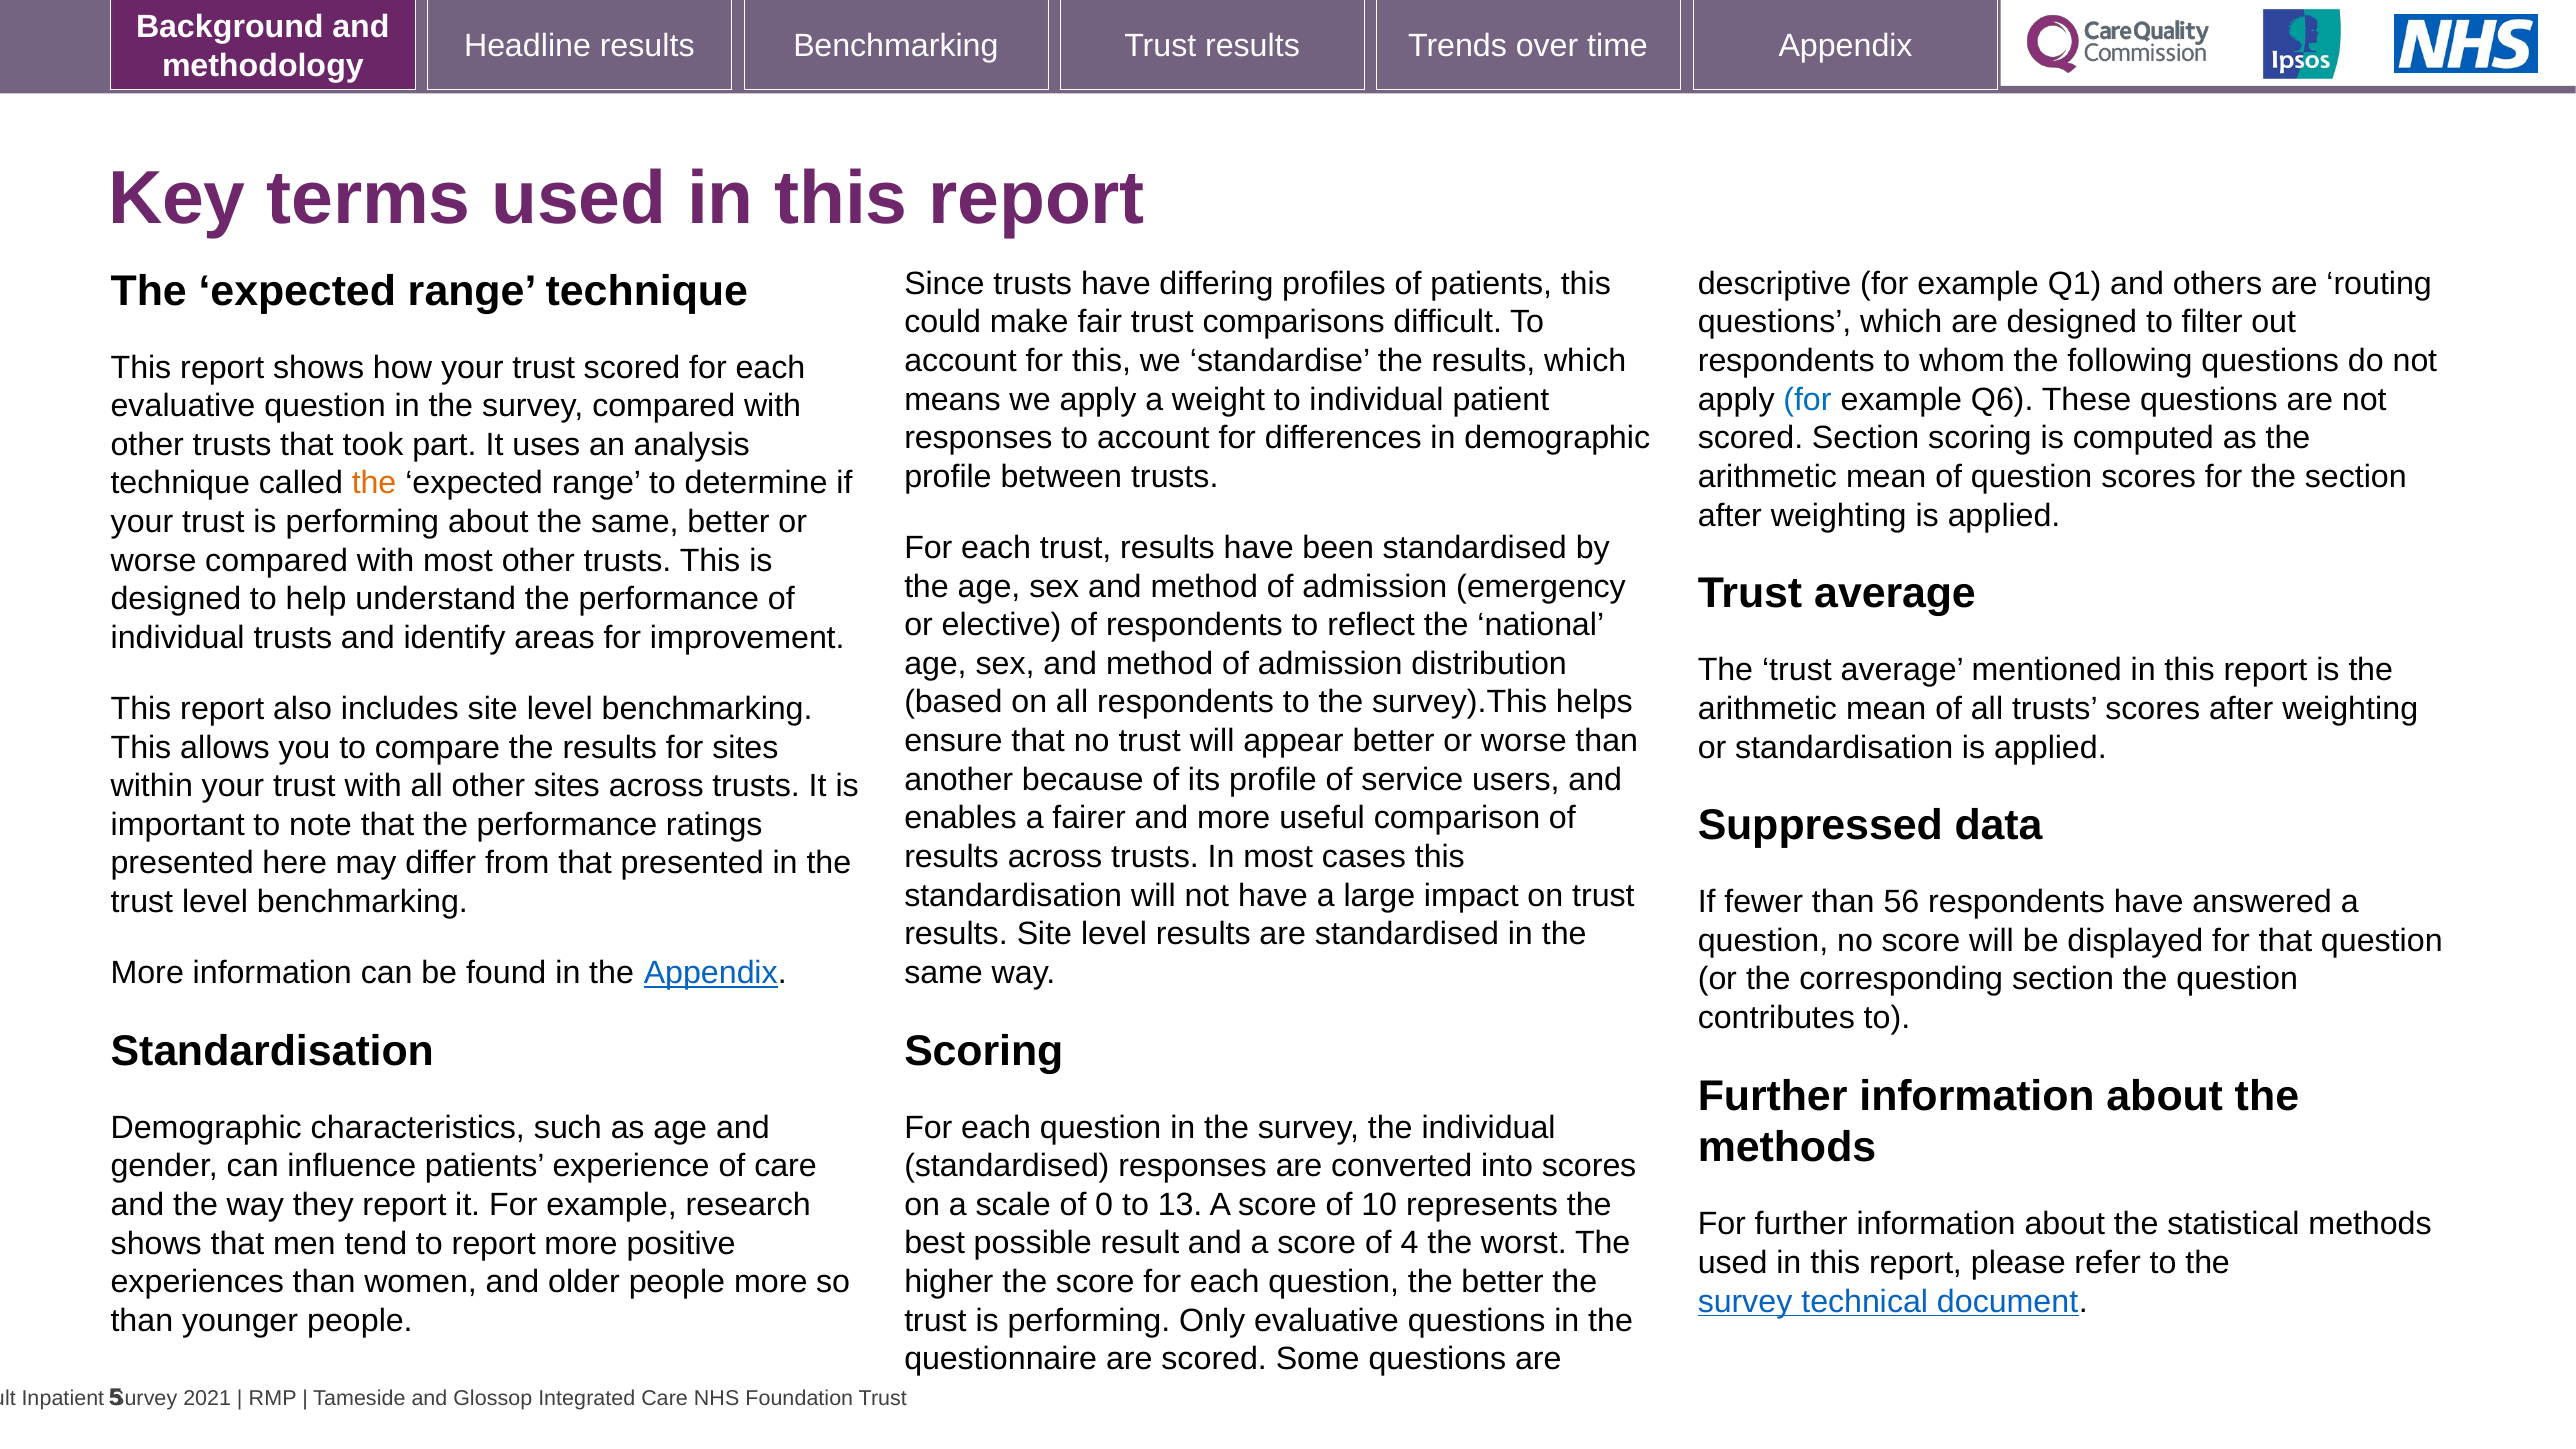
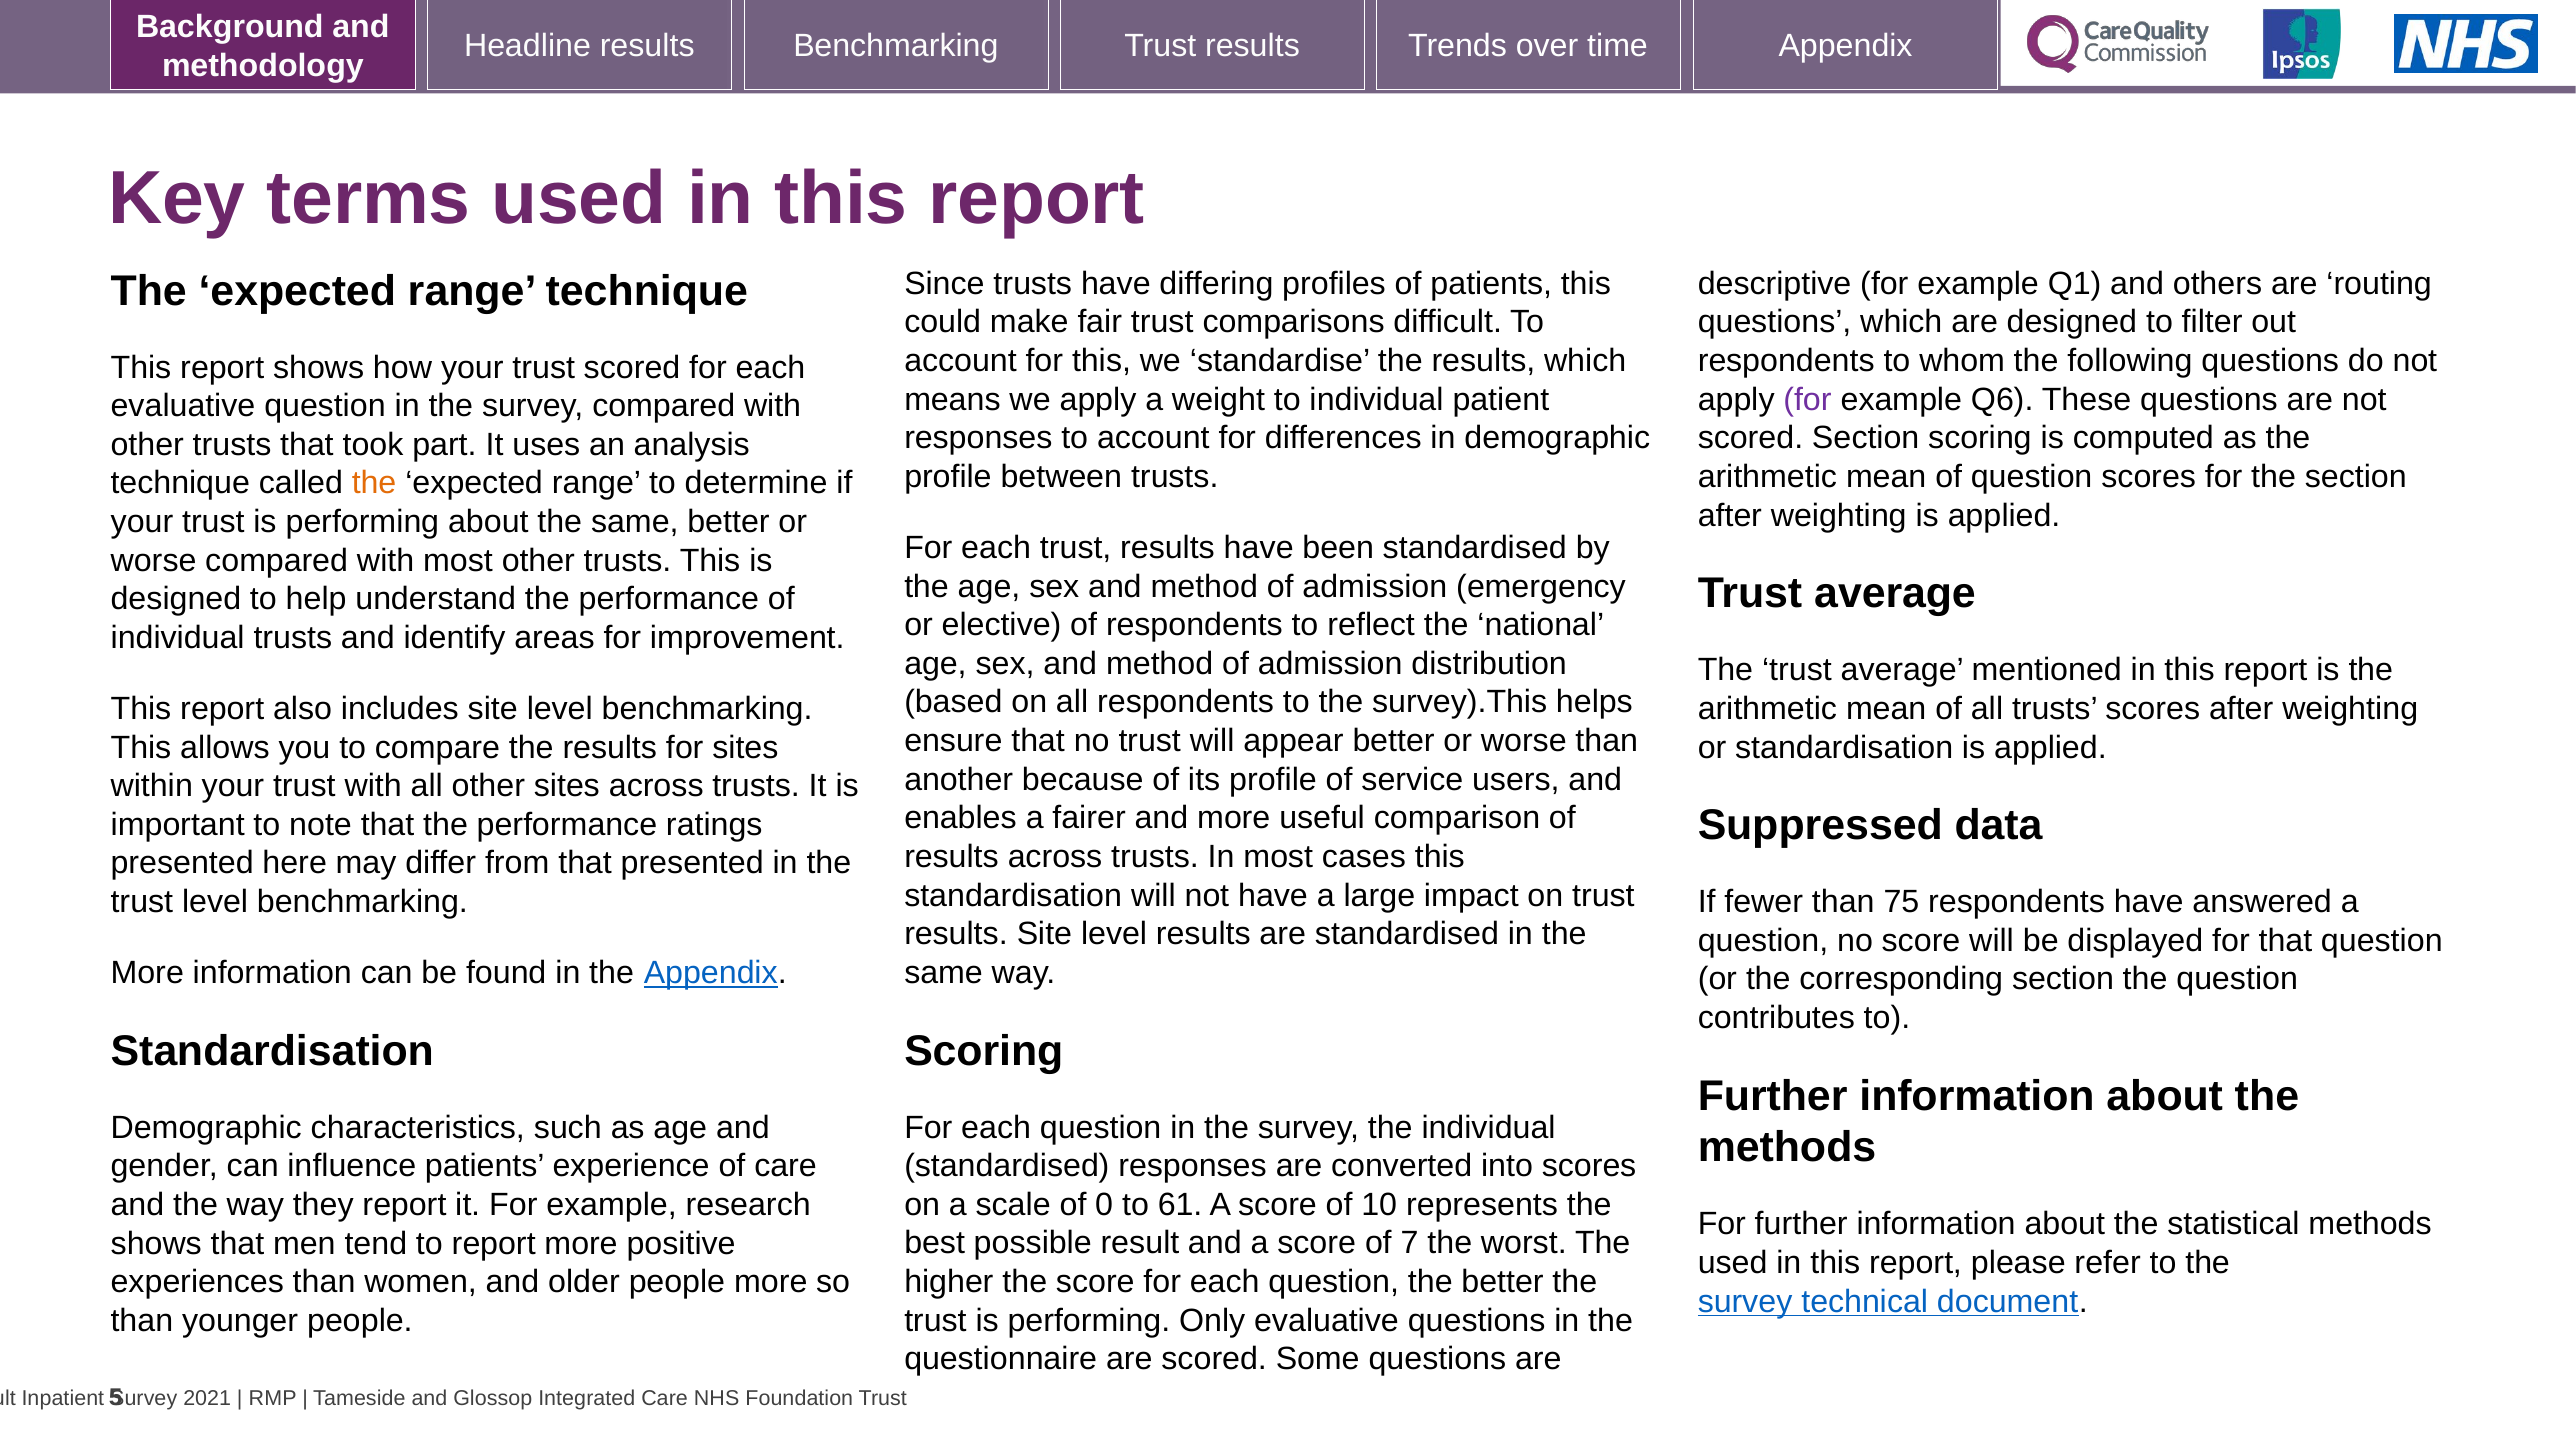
for at (1807, 400) colour: blue -> purple
56: 56 -> 75
13: 13 -> 61
4: 4 -> 7
